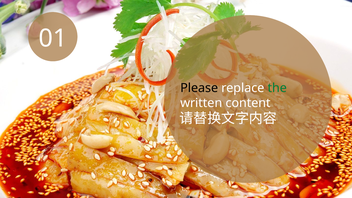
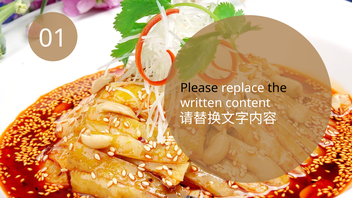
the colour: green -> black
